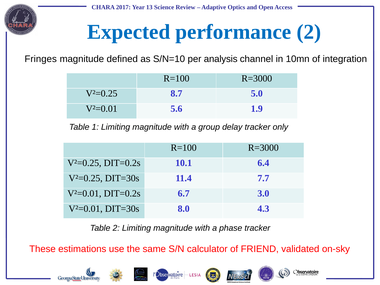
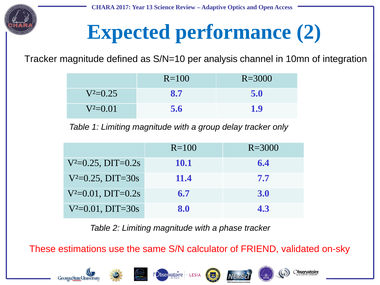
Fringes at (41, 59): Fringes -> Tracker
